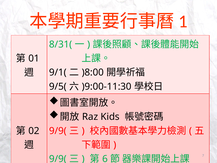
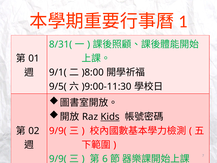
Kids underline: none -> present
